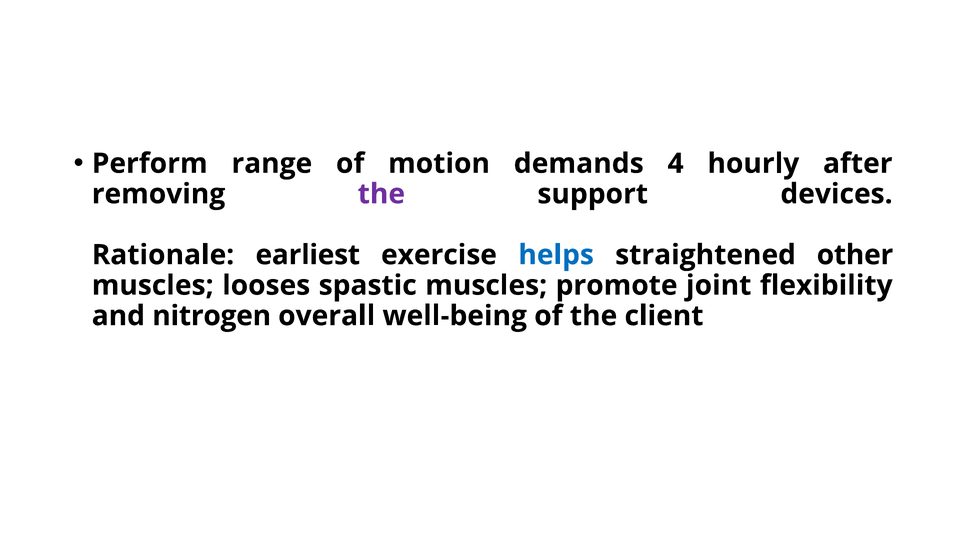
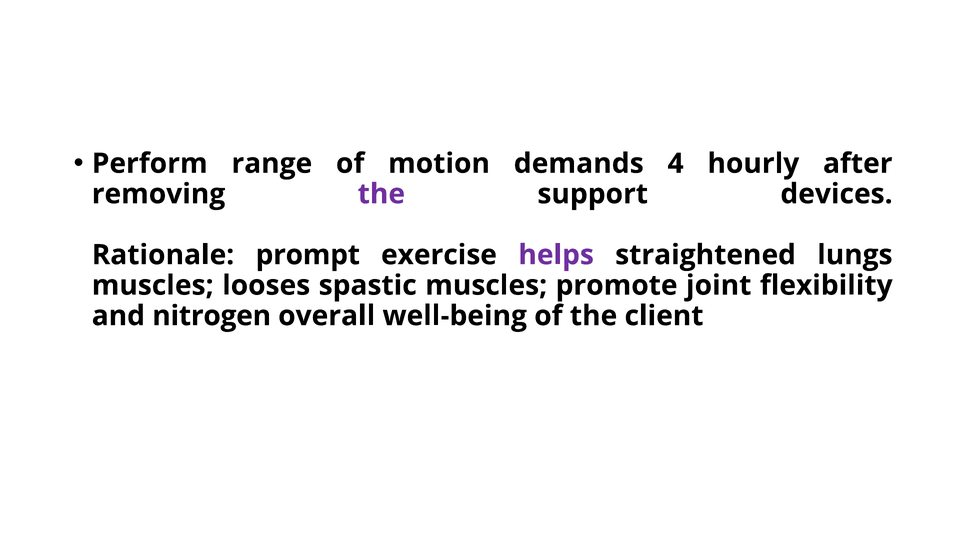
earliest: earliest -> prompt
helps colour: blue -> purple
other: other -> lungs
